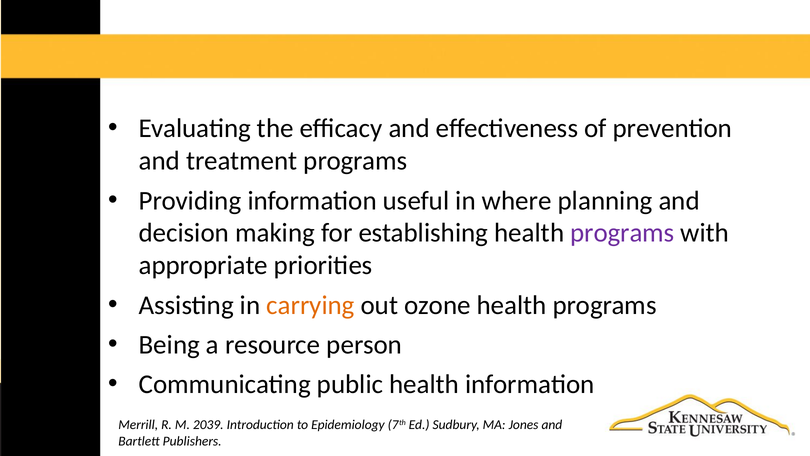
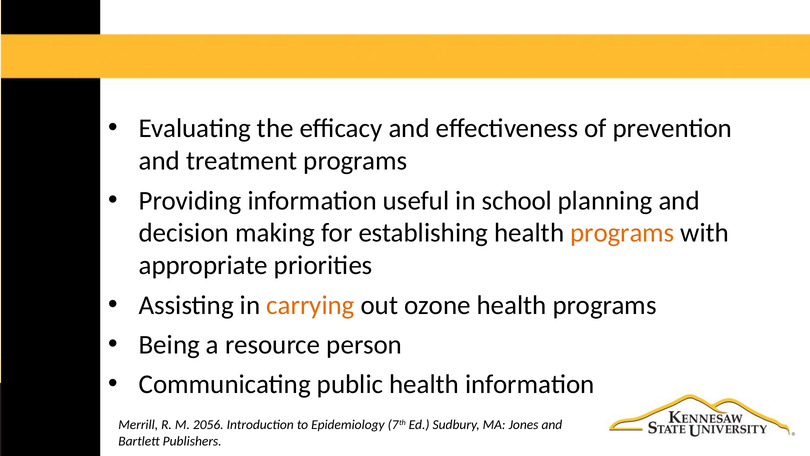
where: where -> school
programs at (622, 233) colour: purple -> orange
2039: 2039 -> 2056
